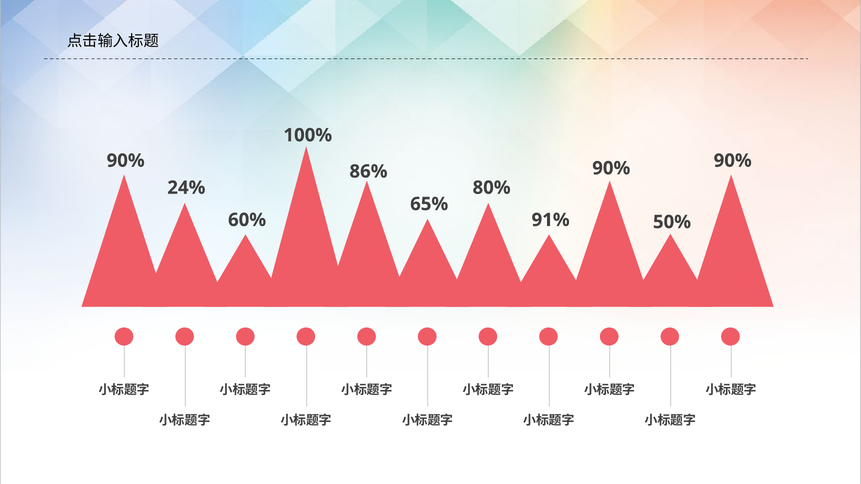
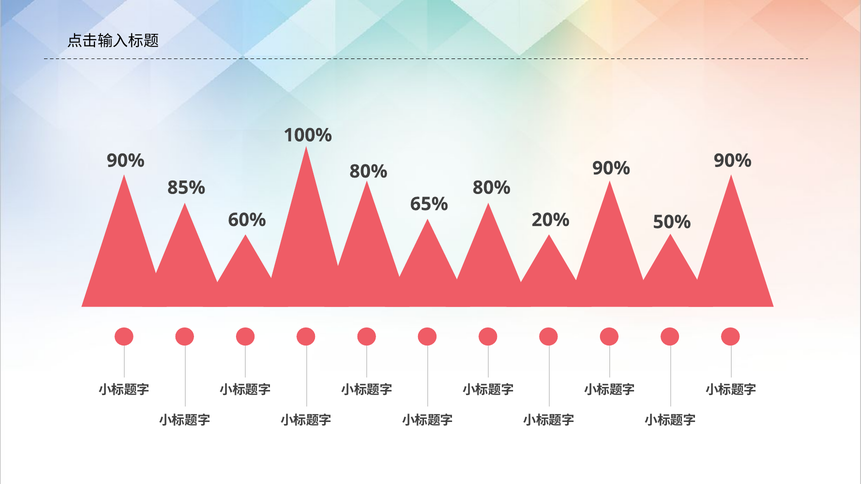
86% at (368, 172): 86% -> 80%
24%: 24% -> 85%
91%: 91% -> 20%
